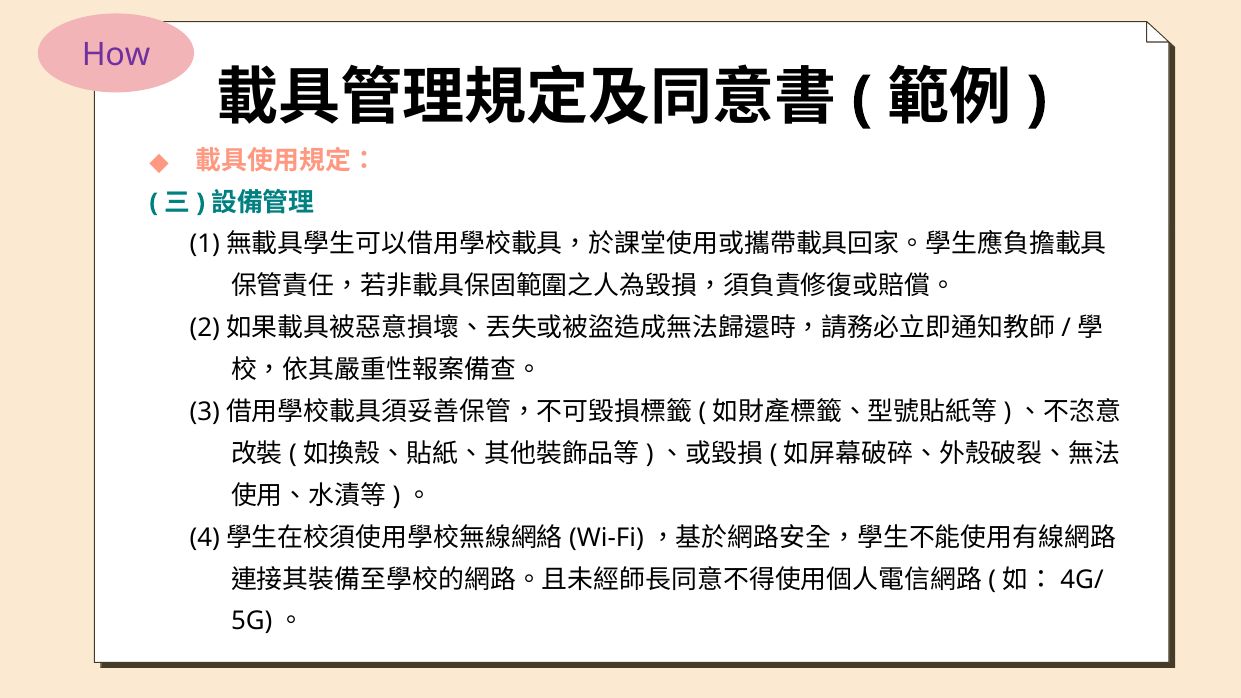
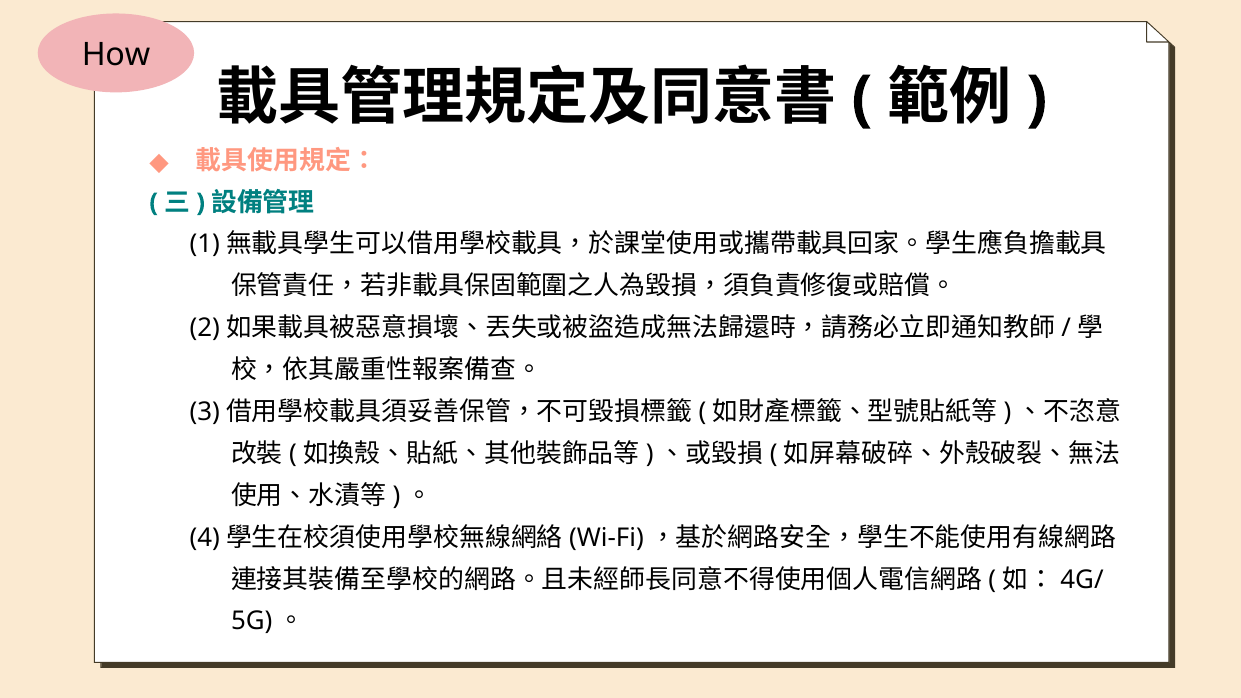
How colour: purple -> black
